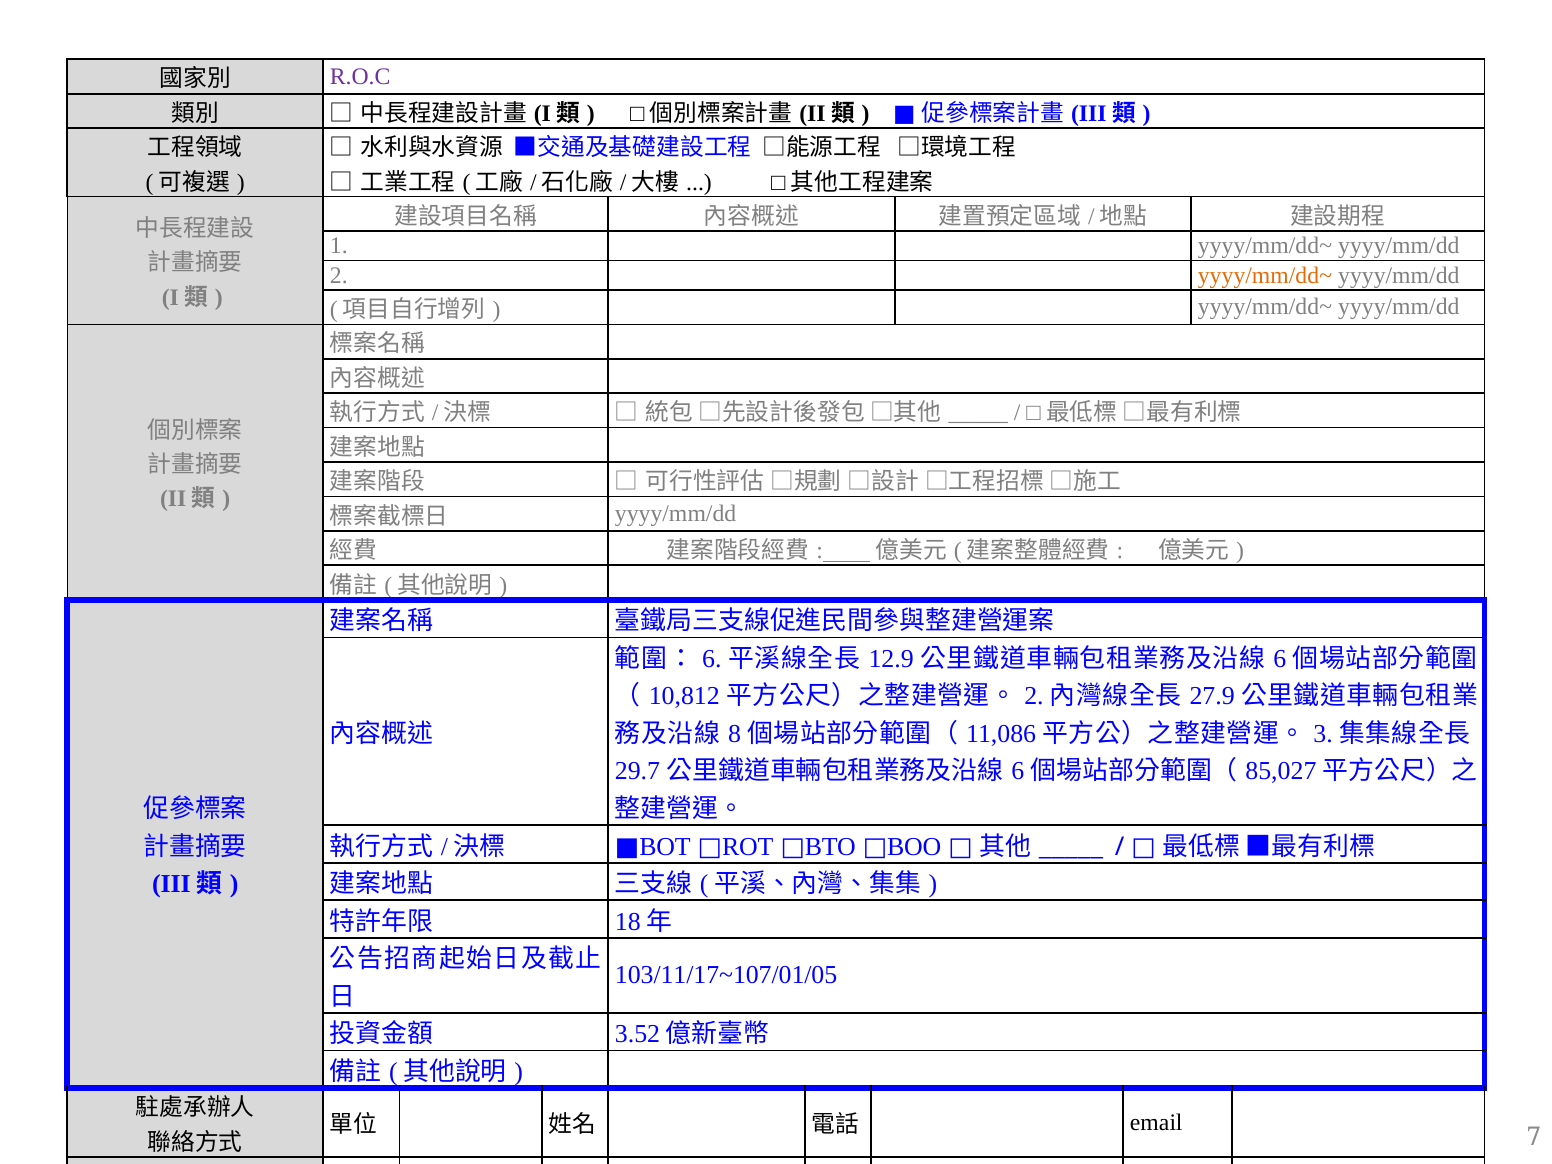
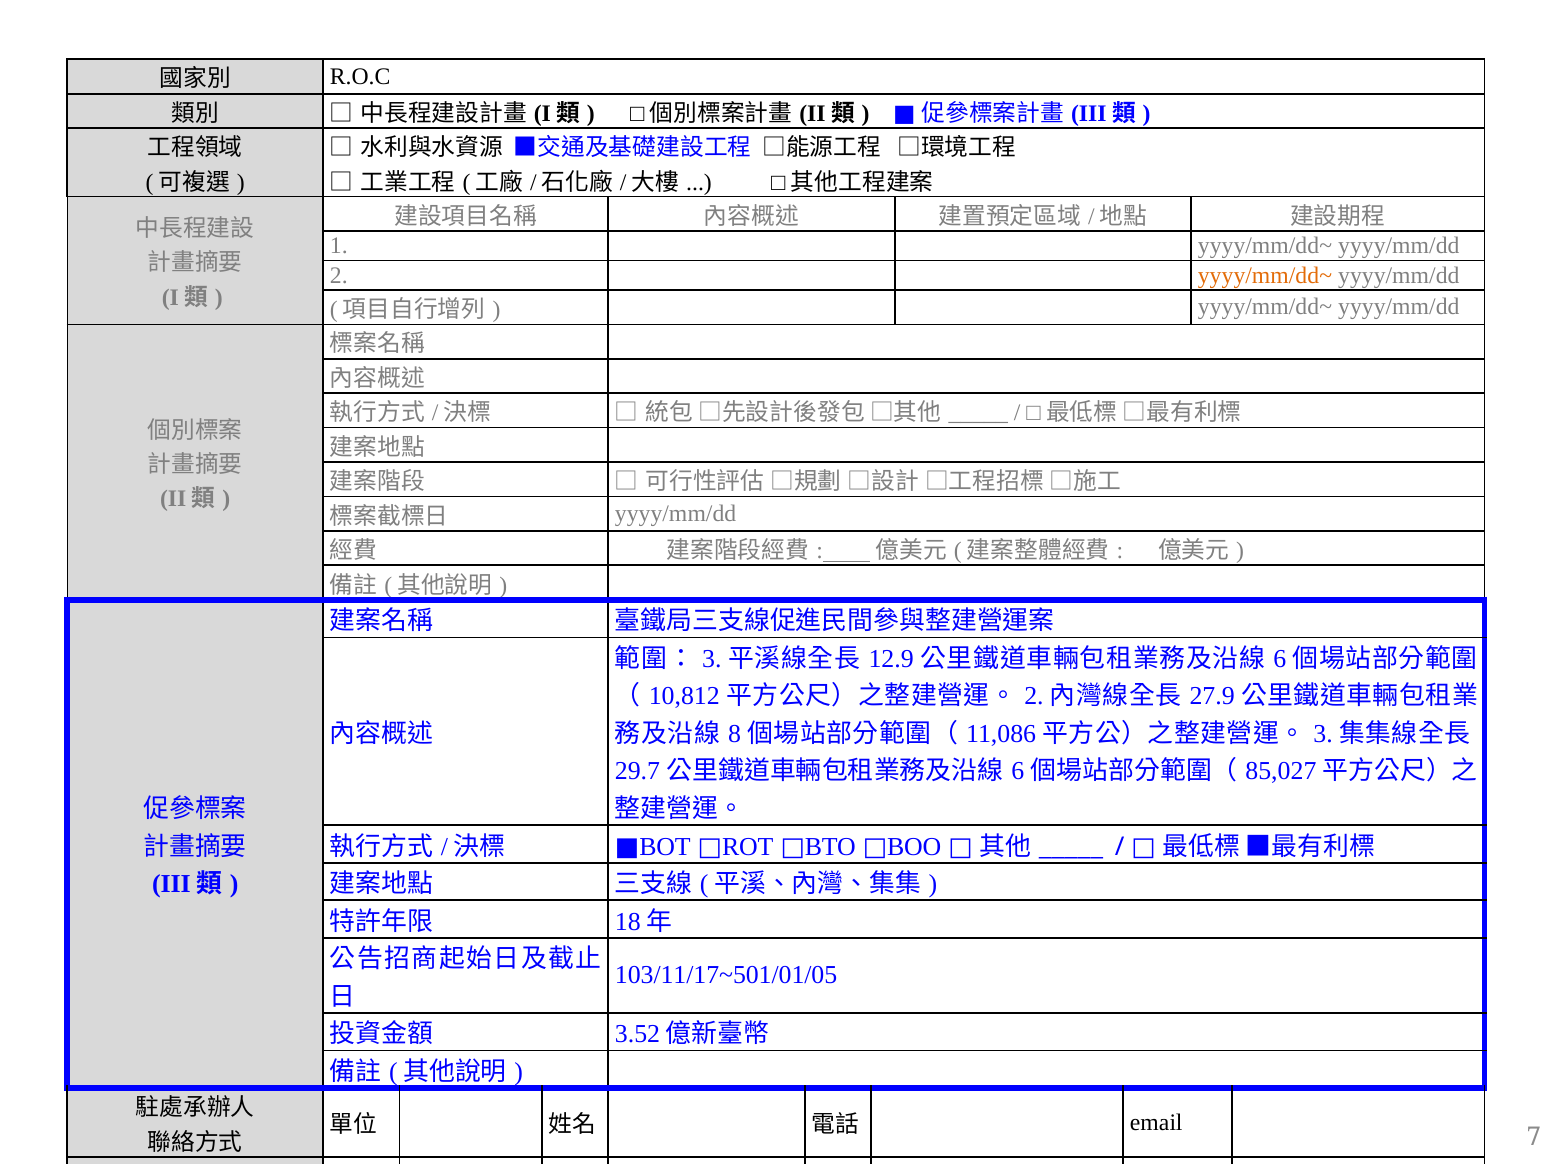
R.O.C colour: purple -> black
6: 6 -> 3
103/11/17~107/01/05: 103/11/17~107/01/05 -> 103/11/17~501/01/05
